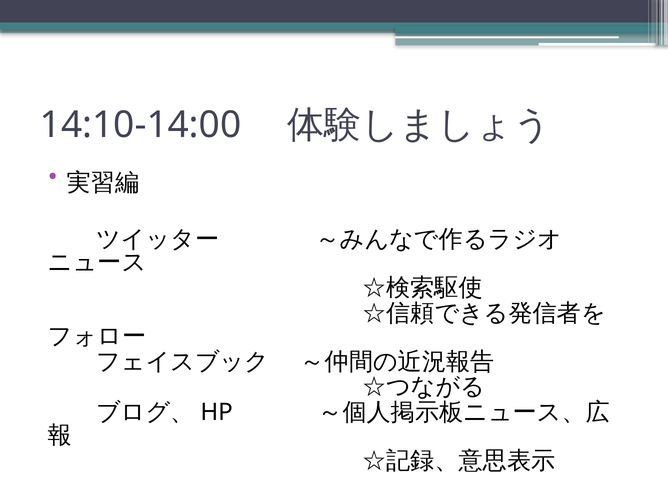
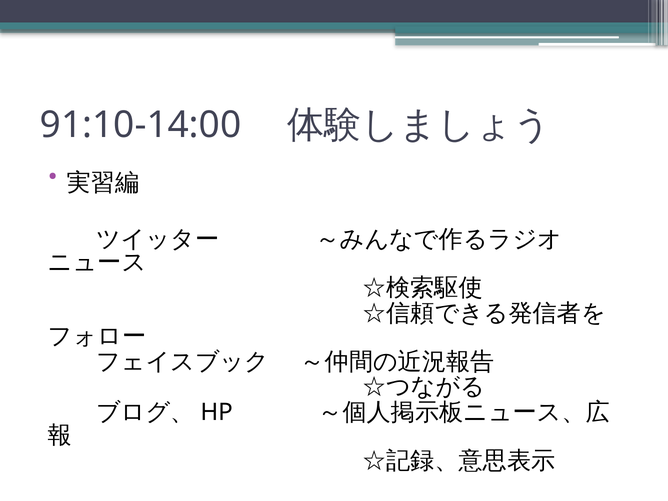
14:10-14:00: 14:10-14:00 -> 91:10-14:00
